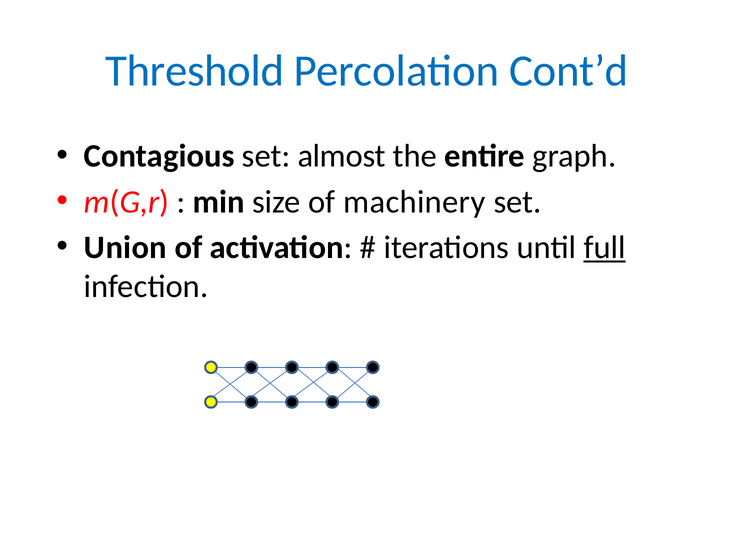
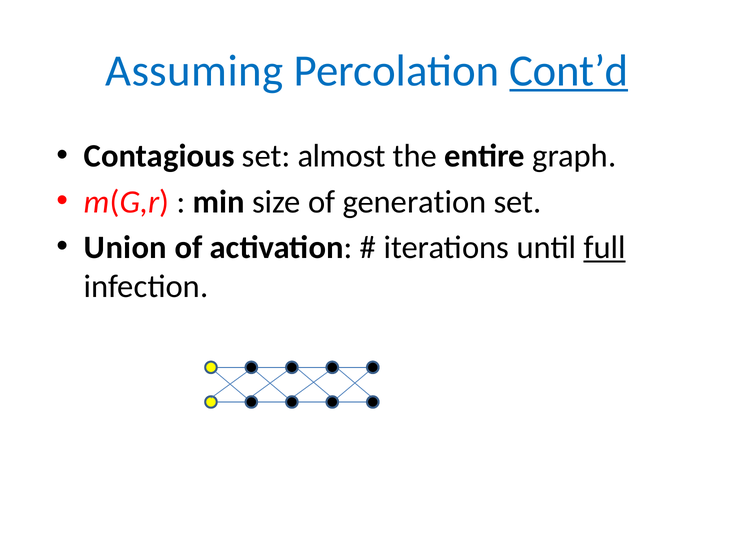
Threshold: Threshold -> Assuming
Cont’d underline: none -> present
machinery: machinery -> generation
